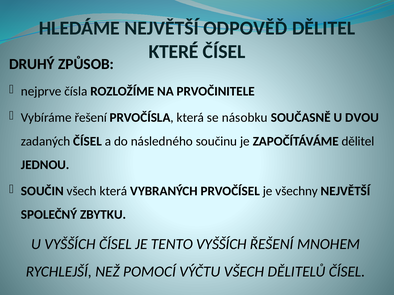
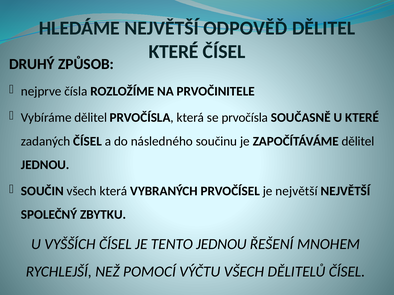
Vybíráme řešení: řešení -> dělitel
se násobku: násobku -> prvočísla
U DVOU: DVOU -> KTERÉ
je všechny: všechny -> největší
TENTO VYŠŠÍCH: VYŠŠÍCH -> JEDNOU
